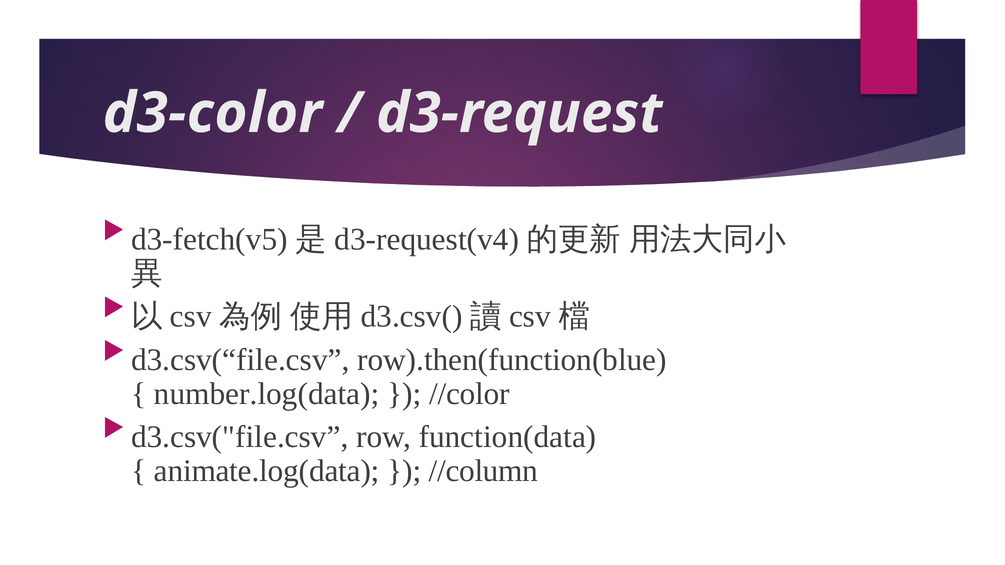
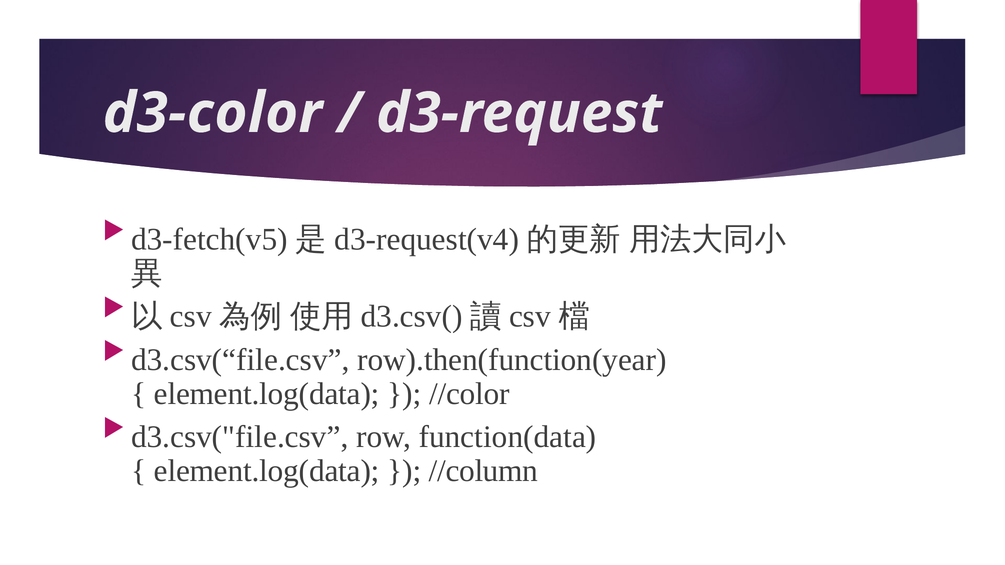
row).then(function(blue: row).then(function(blue -> row).then(function(year
number.log(data at (267, 394): number.log(data -> element.log(data
animate.log(data at (267, 471): animate.log(data -> element.log(data
